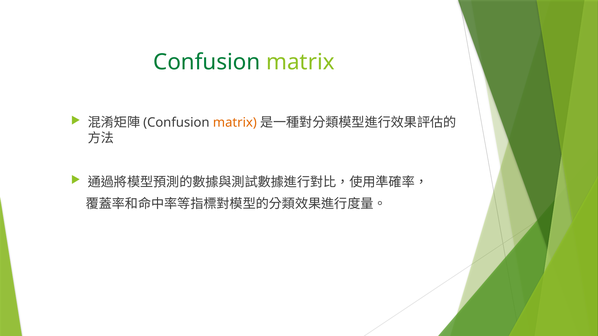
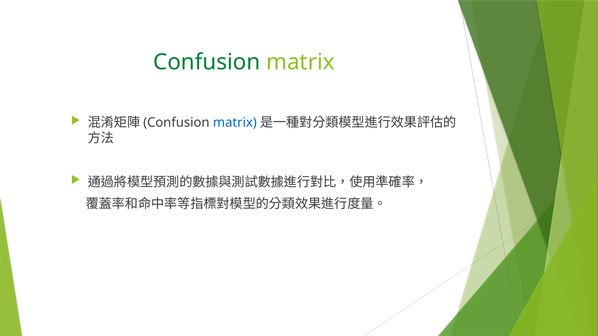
matrix at (235, 123) colour: orange -> blue
